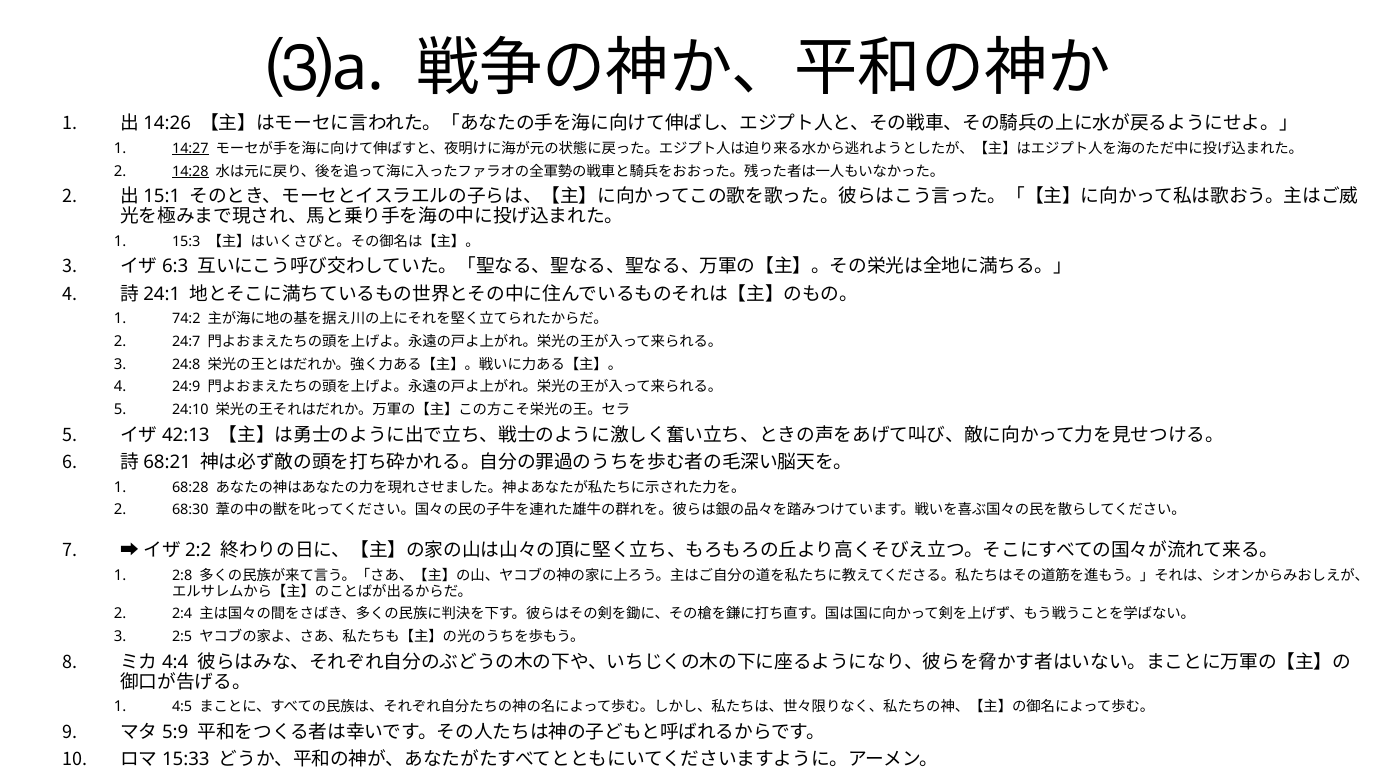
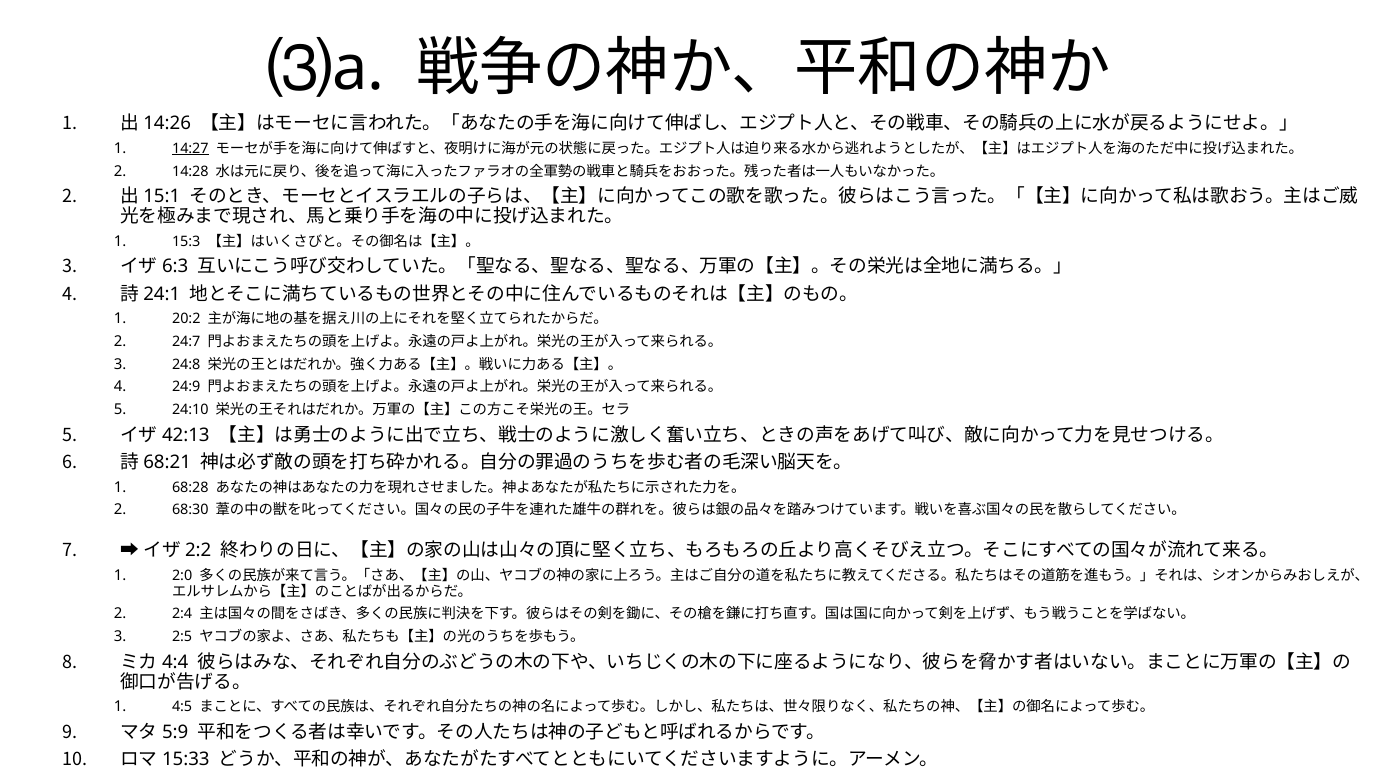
14:28 underline: present -> none
74:2: 74:2 -> 20:2
2:8: 2:8 -> 2:0
